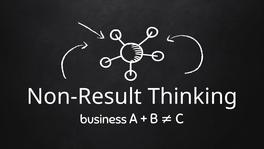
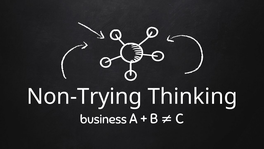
Non-Result: Non-Result -> Non-Trying
